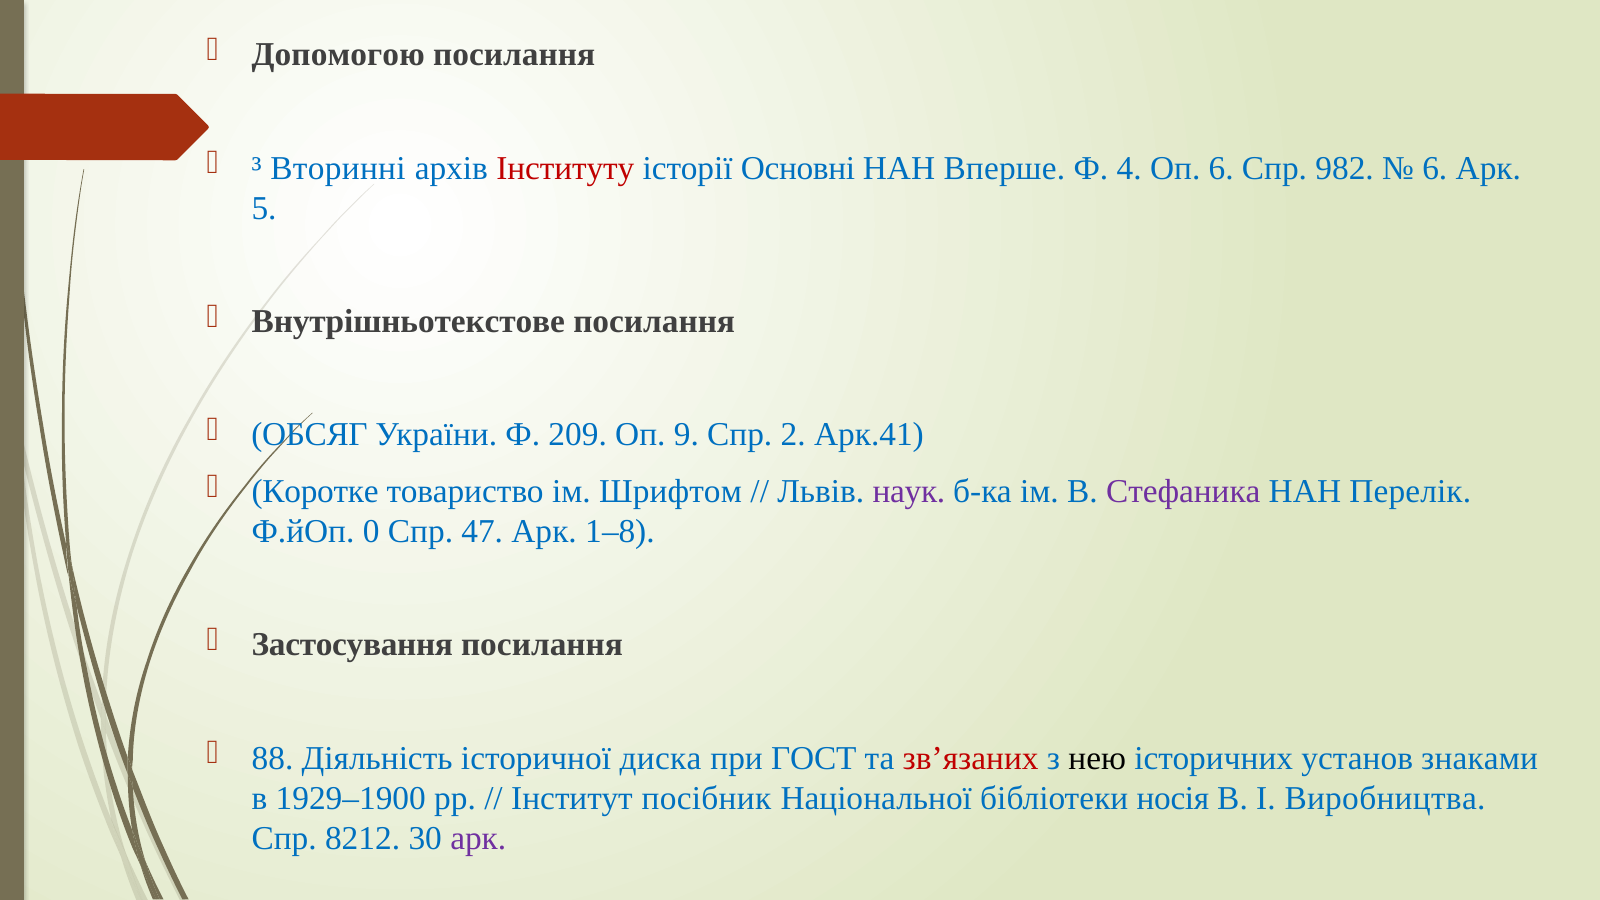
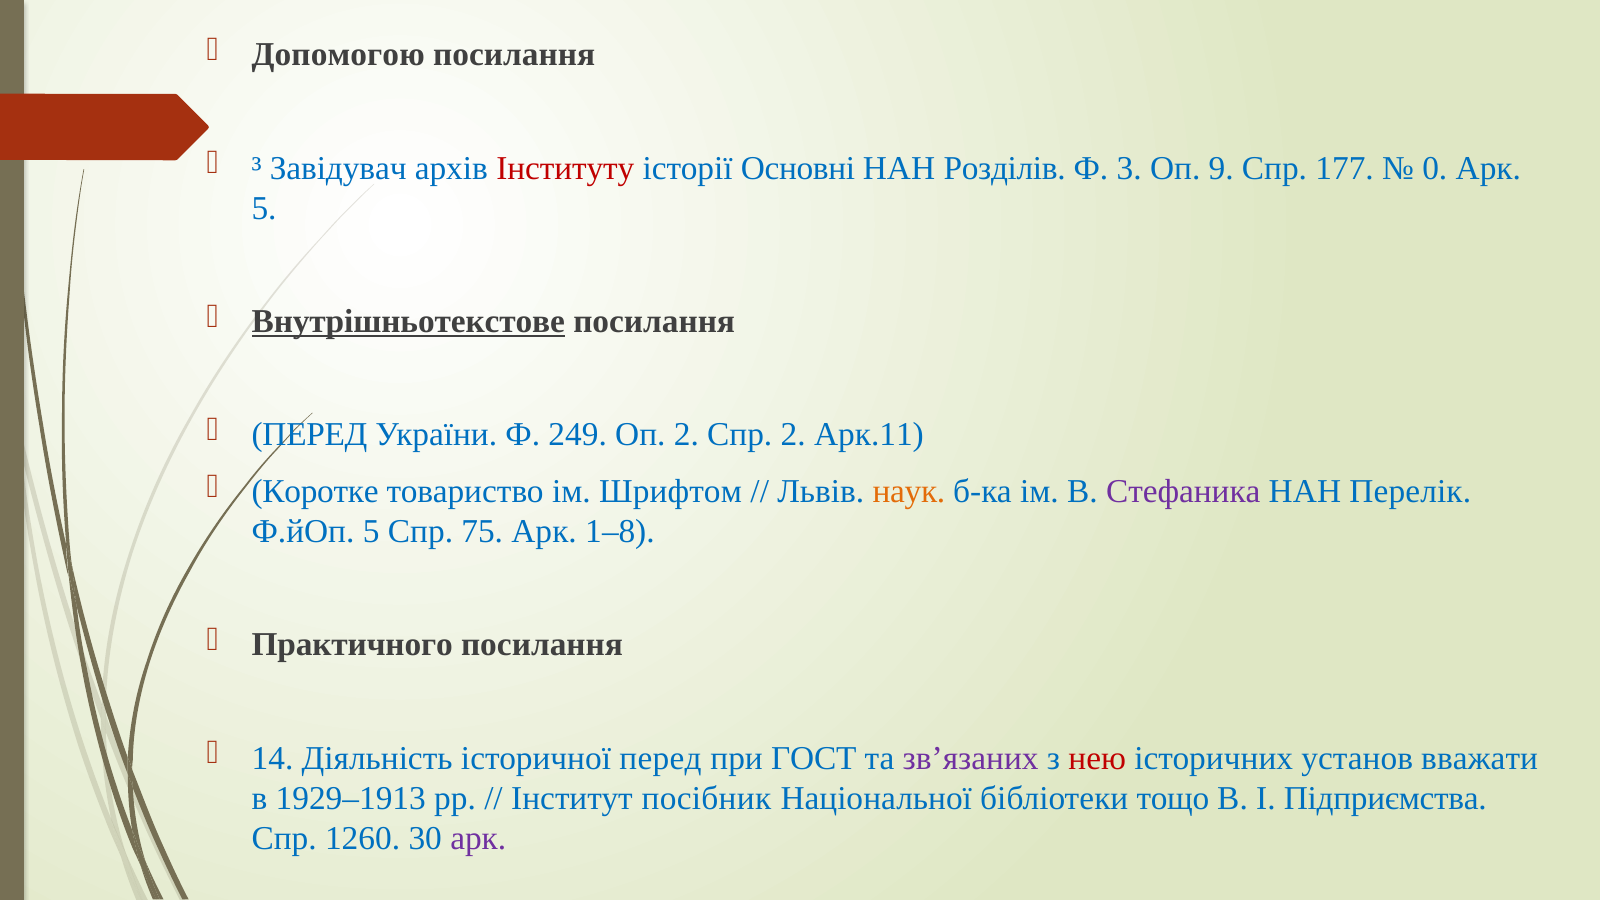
Вторинні: Вторинні -> Завідувач
Вперше: Вперше -> Розділів
4: 4 -> 3
Оп 6: 6 -> 9
982: 982 -> 177
6 at (1435, 168): 6 -> 0
Внутрішньотекстове underline: none -> present
ОБСЯГ at (310, 435): ОБСЯГ -> ПЕРЕД
209: 209 -> 249
Оп 9: 9 -> 2
Арк.41: Арк.41 -> Арк.11
наук colour: purple -> orange
Ф.йОп 0: 0 -> 5
47: 47 -> 75
Застосування: Застосування -> Практичного
88: 88 -> 14
історичної диска: диска -> перед
зв’язаних colour: red -> purple
нею colour: black -> red
знаками: знаками -> вважати
1929–1900: 1929–1900 -> 1929–1913
носія: носія -> тощо
Виробництва: Виробництва -> Підприємства
8212: 8212 -> 1260
